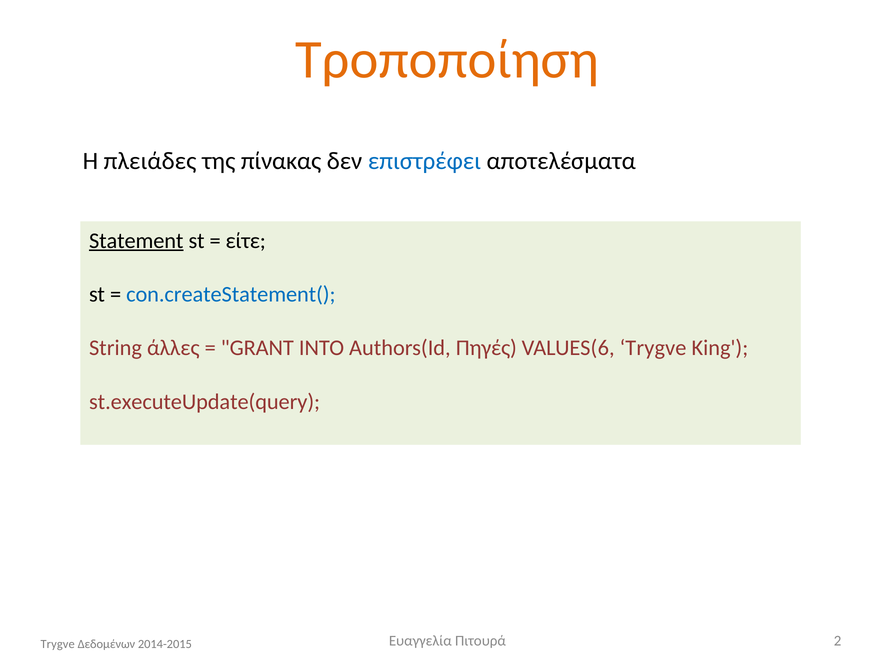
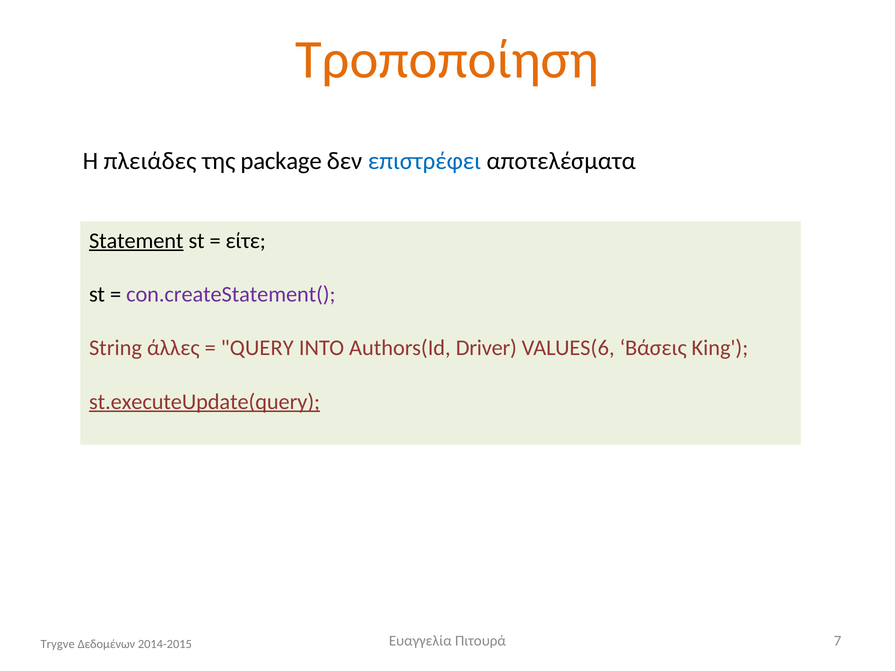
πίνακας: πίνακας -> package
con.createStatement( colour: blue -> purple
GRANT: GRANT -> QUERY
Πηγές: Πηγές -> Driver
VALUES(6 Trygve: Trygve -> Βάσεις
st.executeUpdate(query underline: none -> present
2: 2 -> 7
